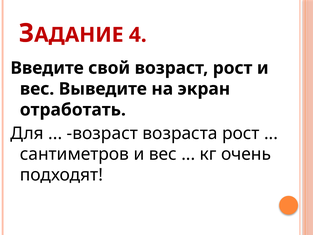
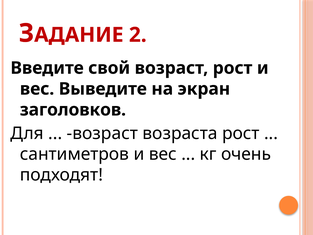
4: 4 -> 2
отработать: отработать -> заголовков
